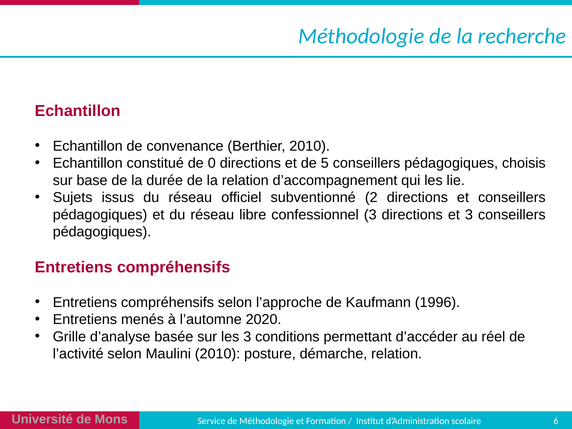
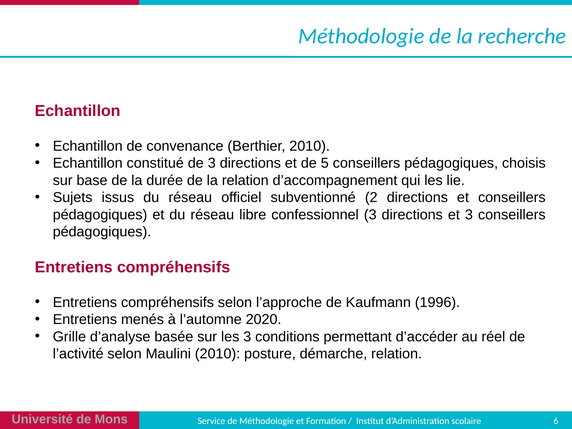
de 0: 0 -> 3
